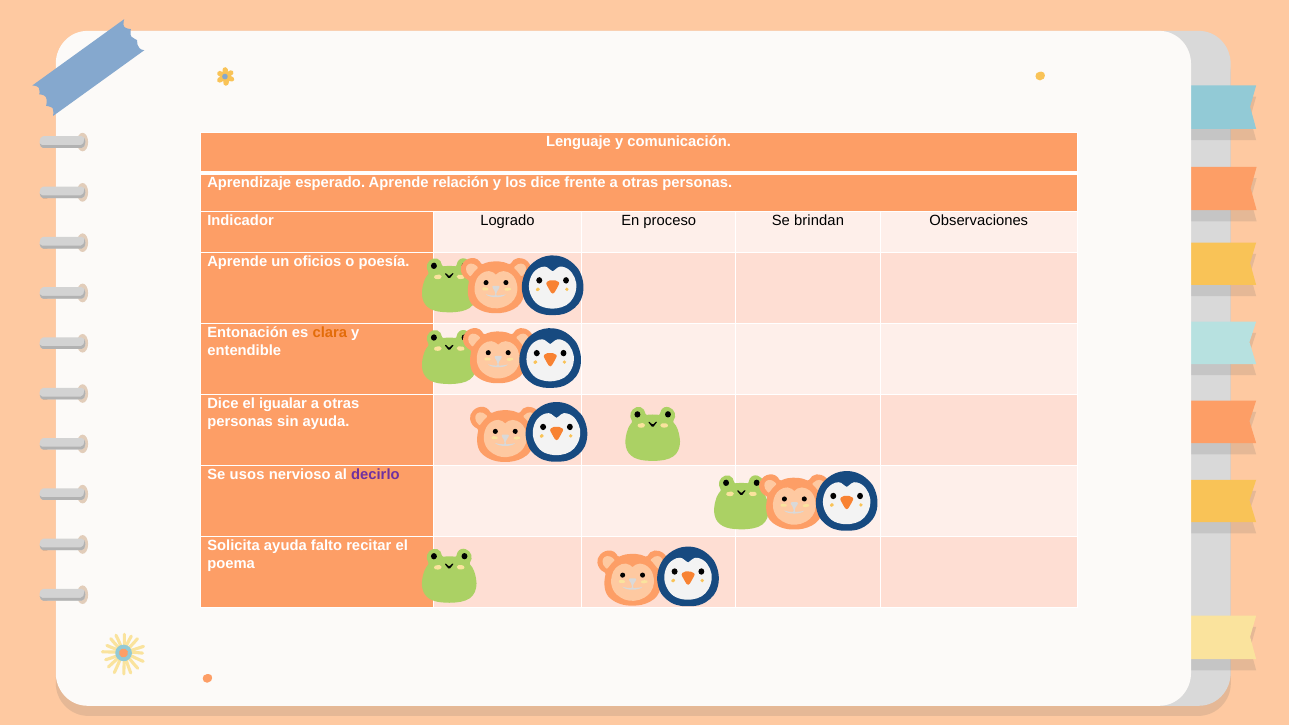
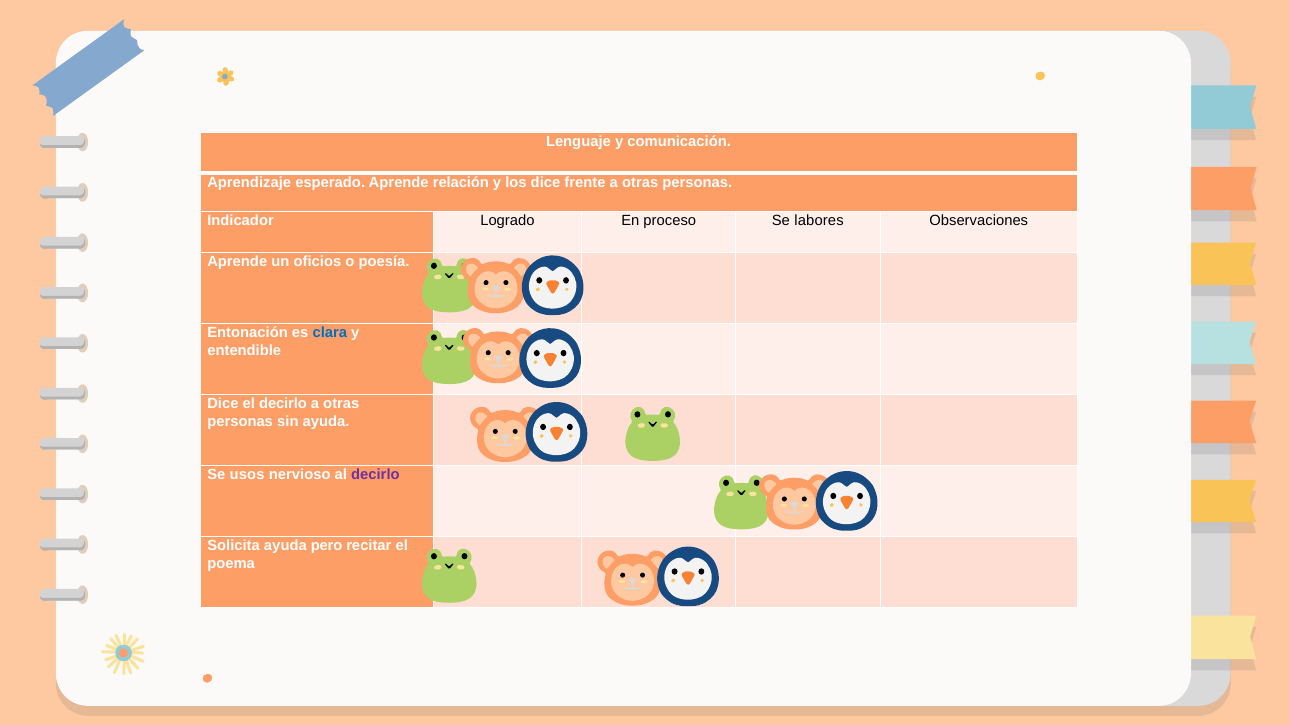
brindan: brindan -> labores
clara colour: orange -> blue
el igualar: igualar -> decirlo
falto: falto -> pero
